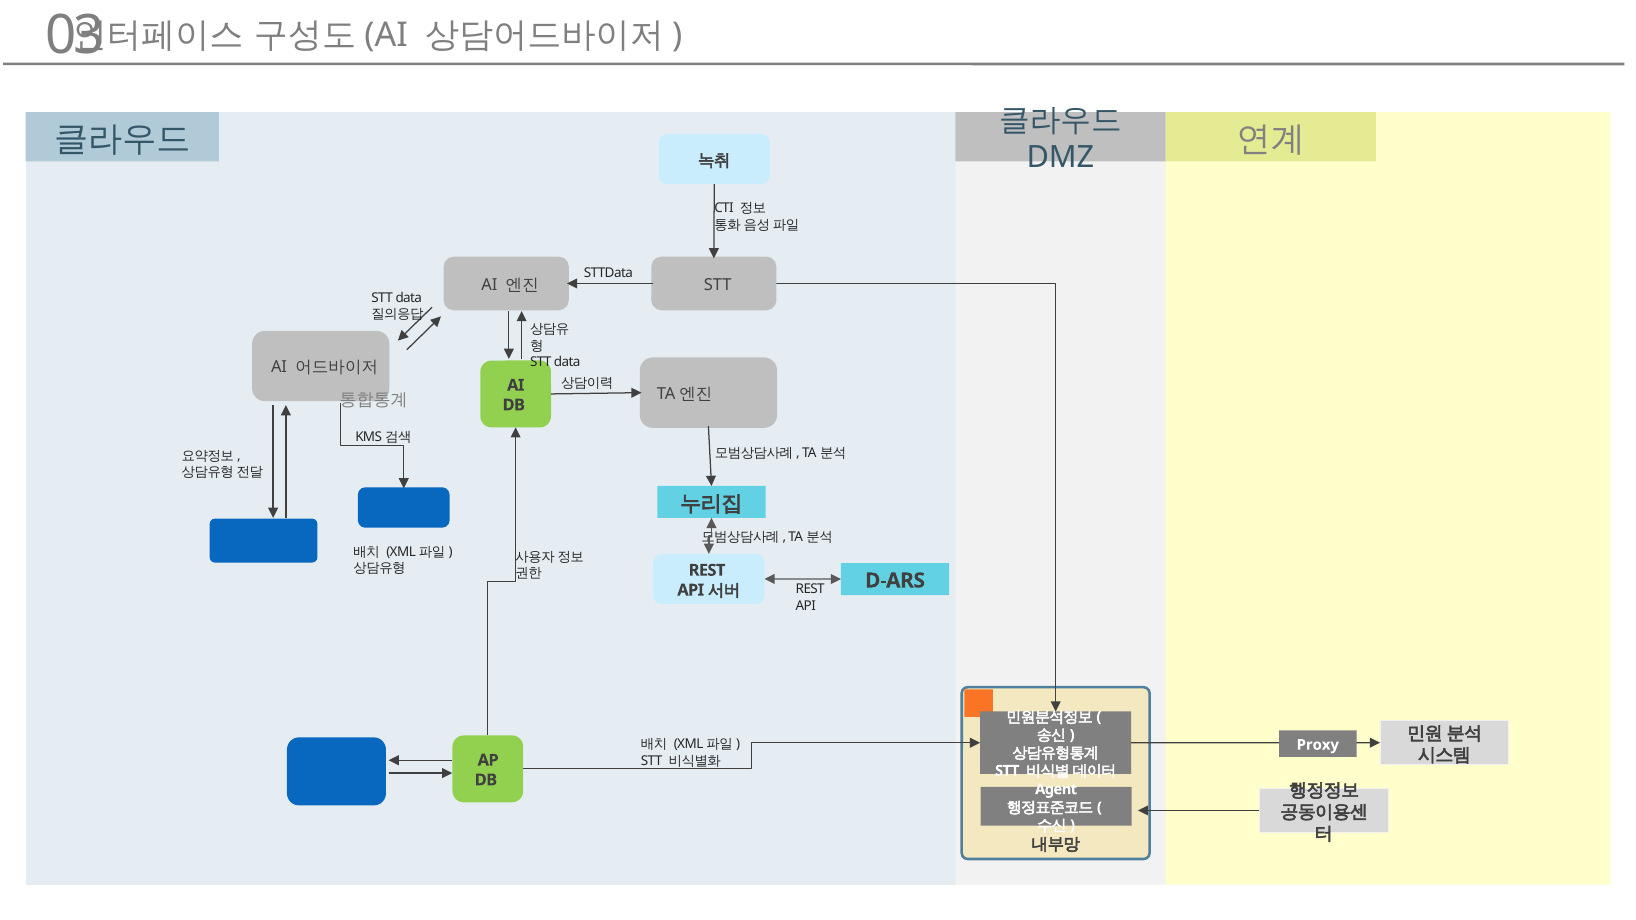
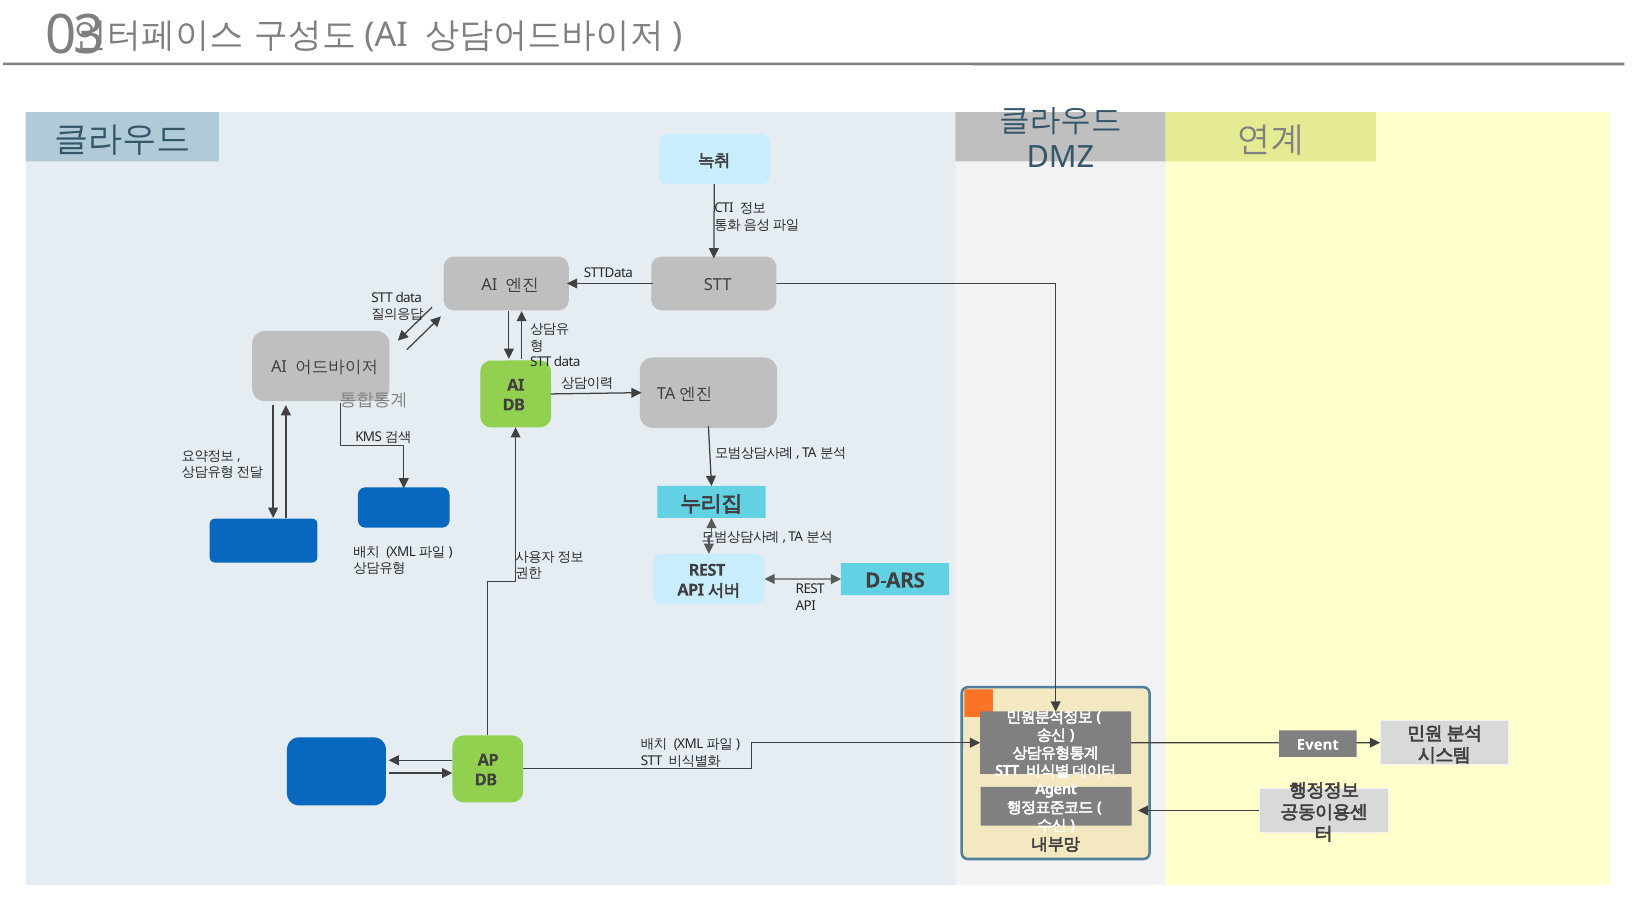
Proxy: Proxy -> Event
